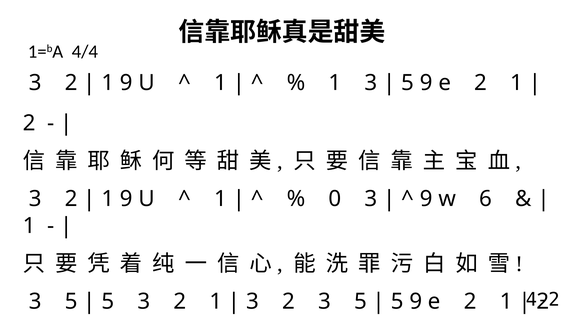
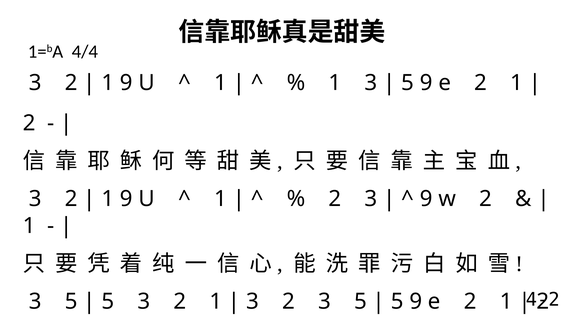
0 at (335, 199): 0 -> 2
w 6: 6 -> 2
